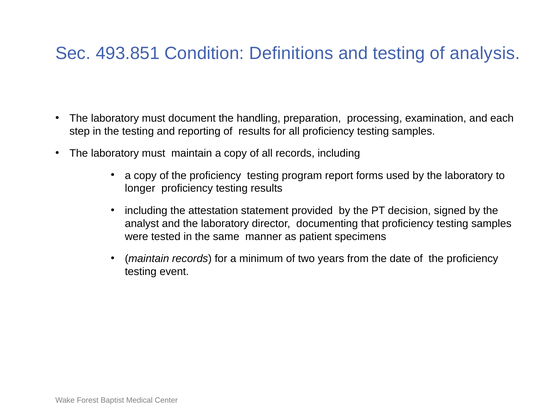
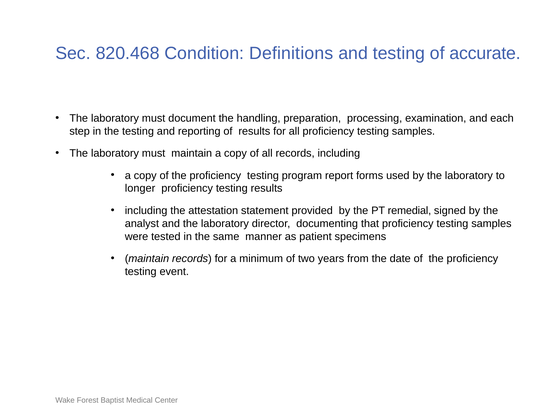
493.851: 493.851 -> 820.468
analysis: analysis -> accurate
decision: decision -> remedial
